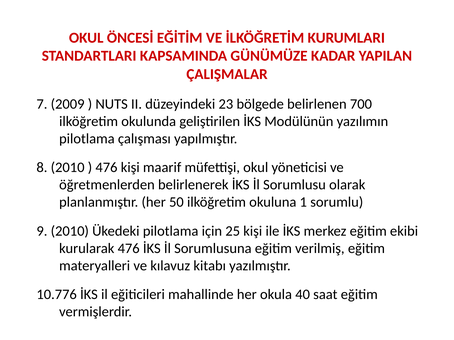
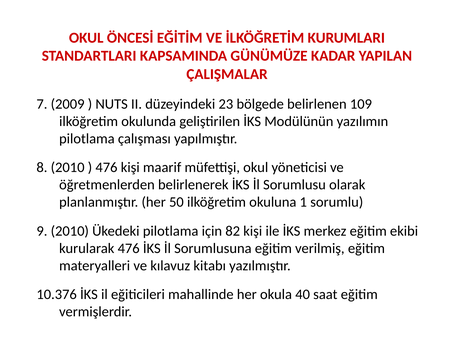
700: 700 -> 109
25: 25 -> 82
10.776: 10.776 -> 10.376
